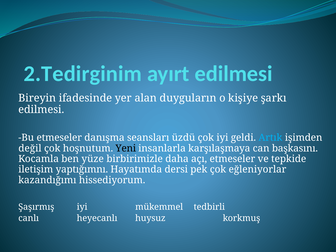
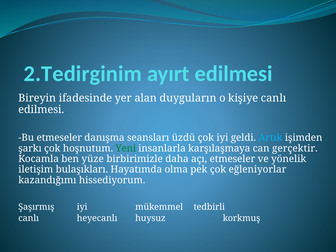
kişiye şarkı: şarkı -> canlı
değil: değil -> şarkı
Yeni colour: black -> green
başkasını: başkasını -> gerçektir
tepkide: tepkide -> yönelik
yaptığımnı: yaptığımnı -> bulaşıkları
dersi: dersi -> olma
